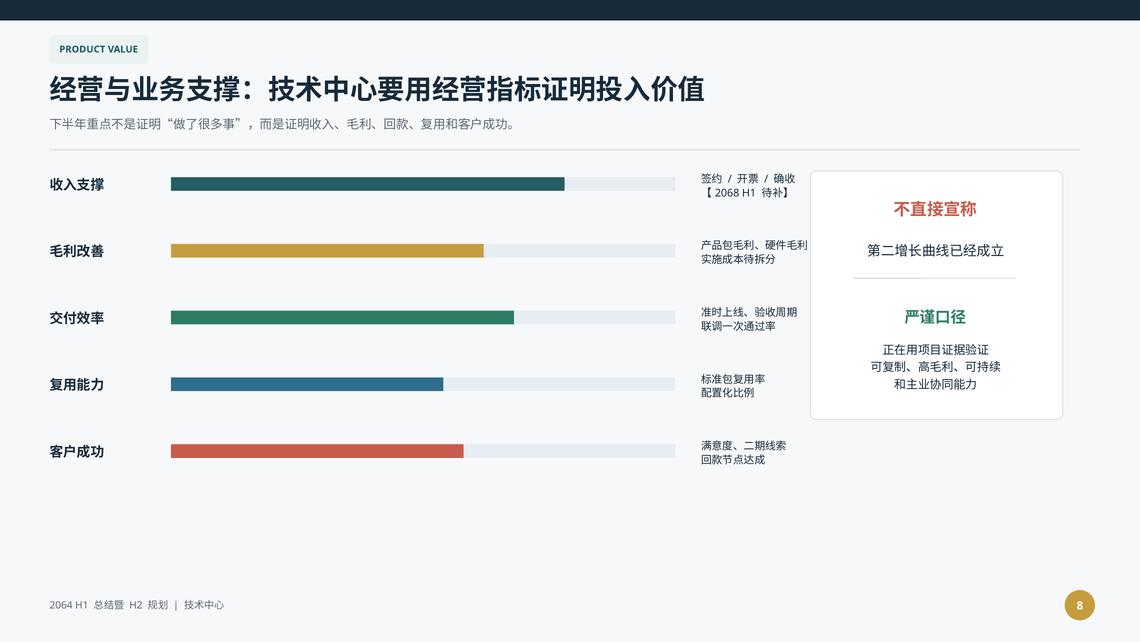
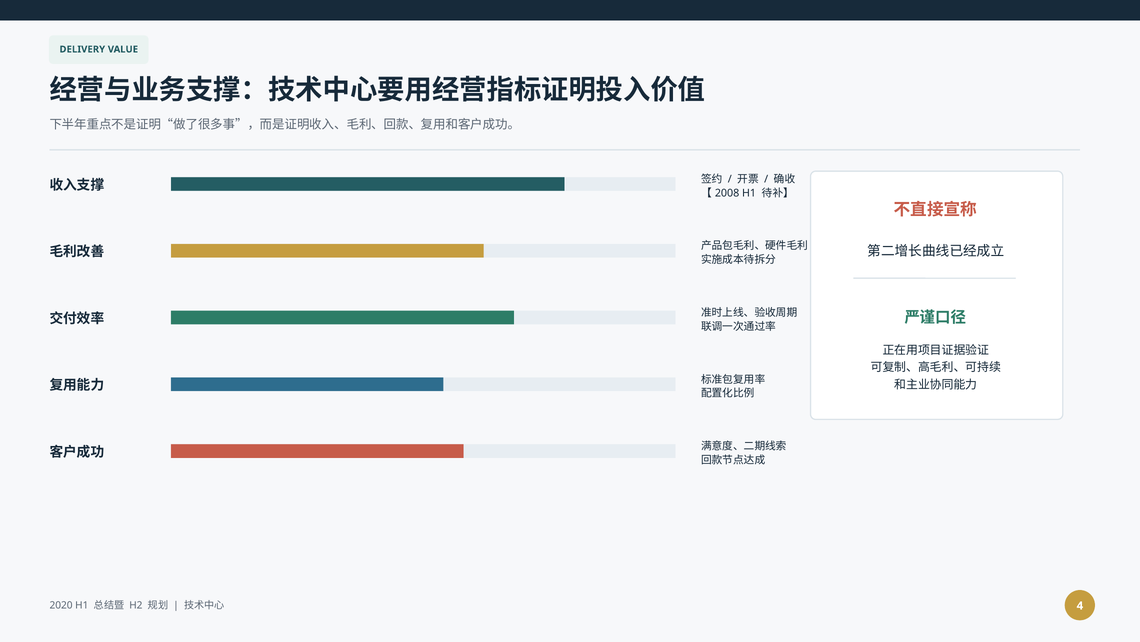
PRODUCT: PRODUCT -> DELIVERY
2068: 2068 -> 2008
2064: 2064 -> 2020
8: 8 -> 4
